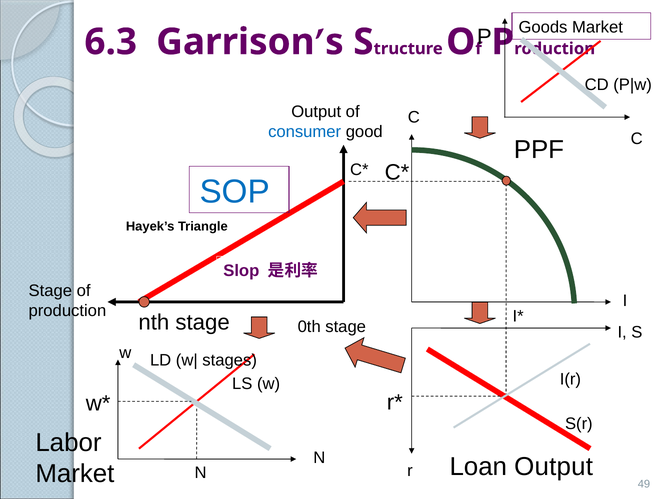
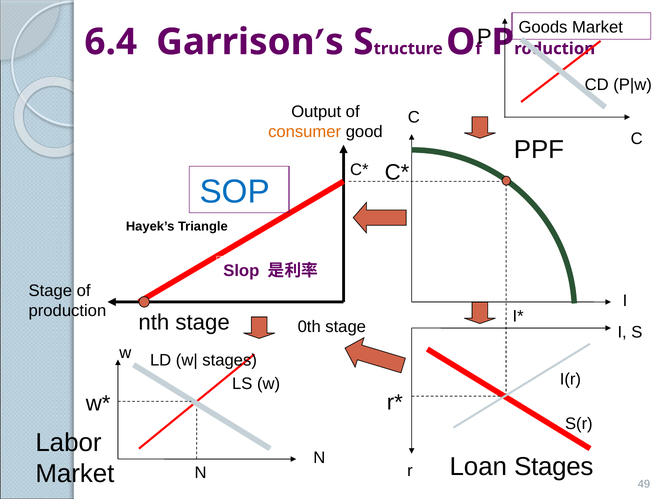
6.3: 6.3 -> 6.4
consumer colour: blue -> orange
Loan Output: Output -> Stages
